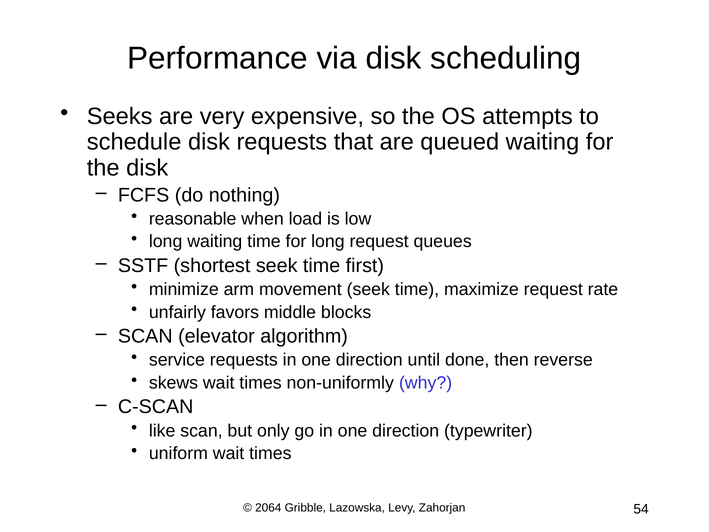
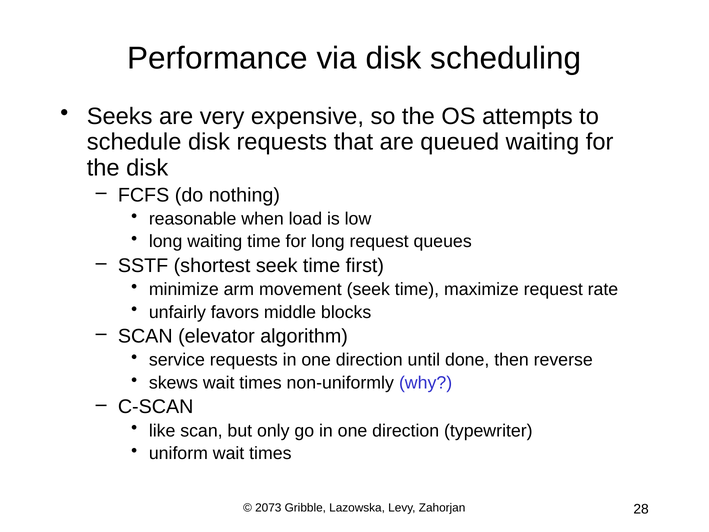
2064: 2064 -> 2073
54: 54 -> 28
